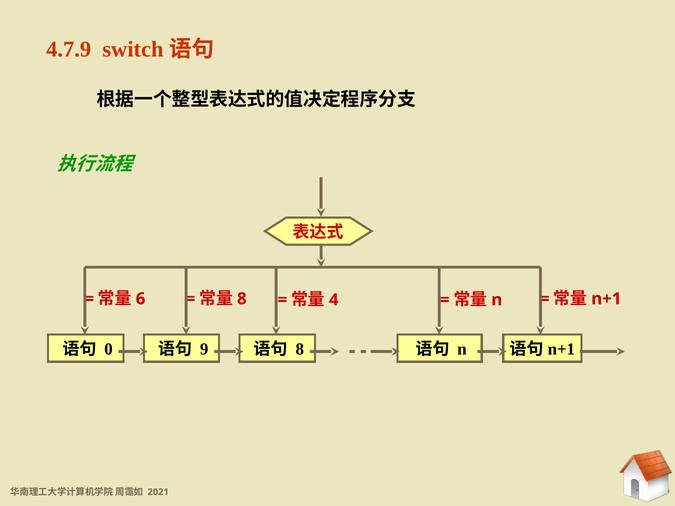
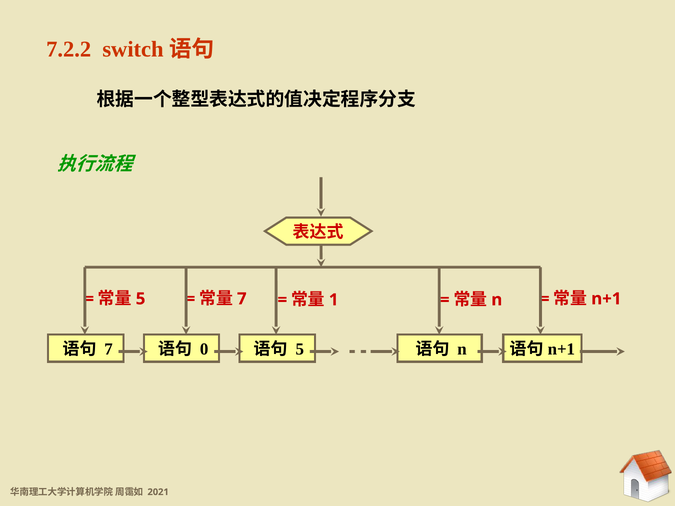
4.7.9: 4.7.9 -> 7.2.2
6 at (141, 299): 6 -> 5
8 at (242, 299): 8 -> 7
4: 4 -> 1
0 at (109, 349): 0 -> 7
9: 9 -> 0
8 at (300, 349): 8 -> 5
